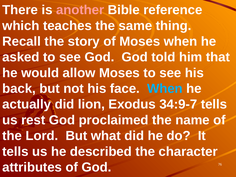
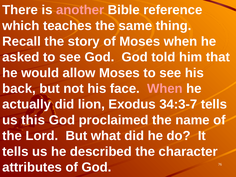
When at (165, 89) colour: light blue -> pink
34:9-7: 34:9-7 -> 34:3-7
rest: rest -> this
